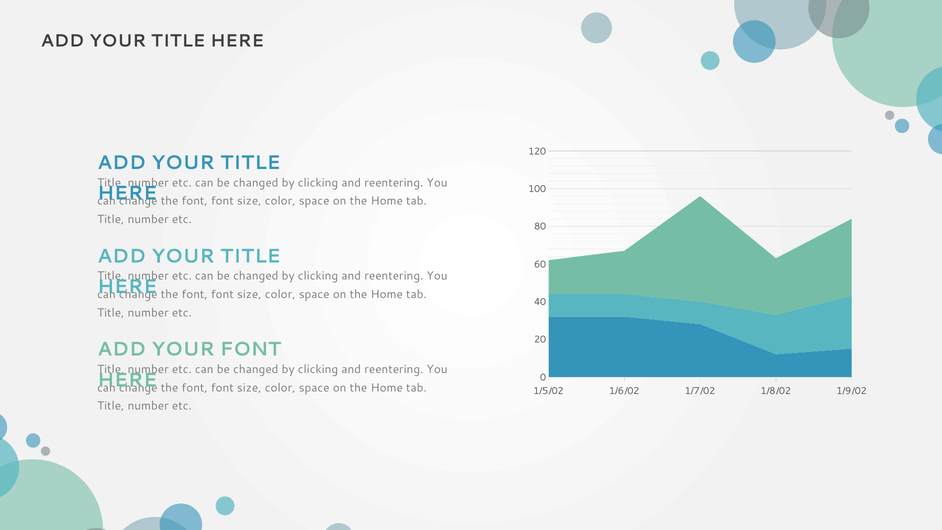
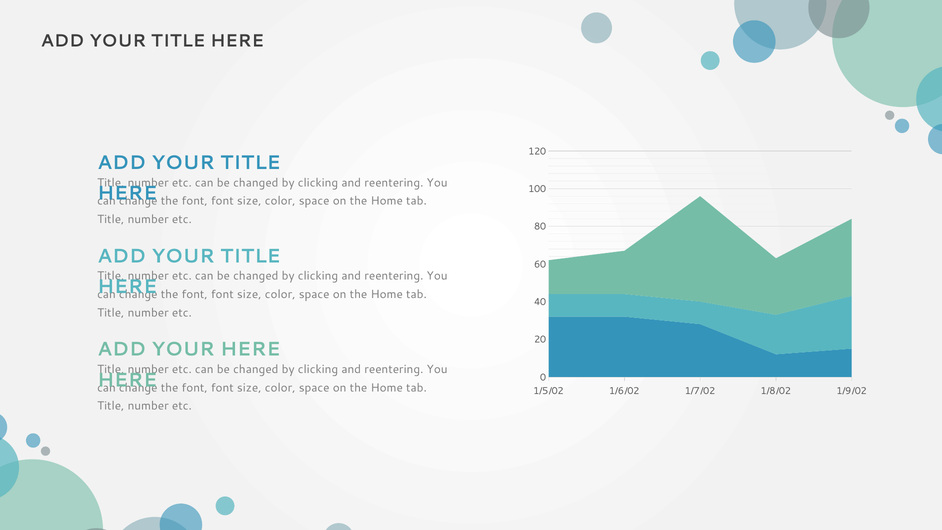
YOUR FONT: FONT -> HERE
